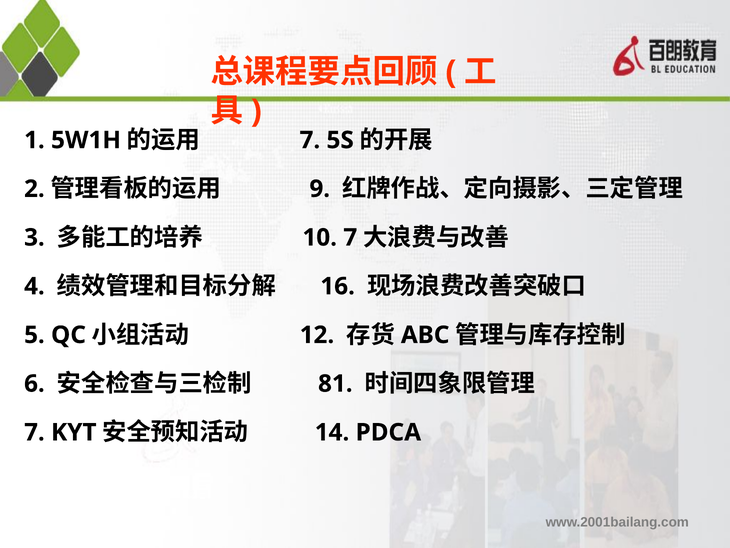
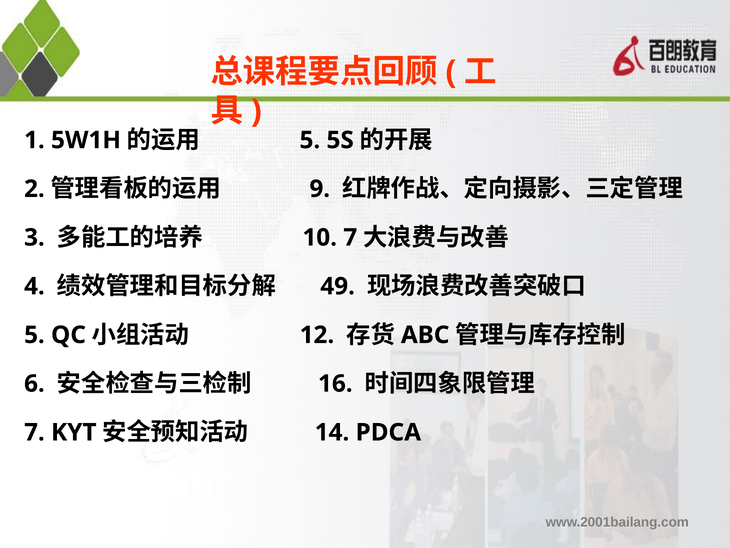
7 at (310, 140): 7 -> 5
16: 16 -> 49
81: 81 -> 16
